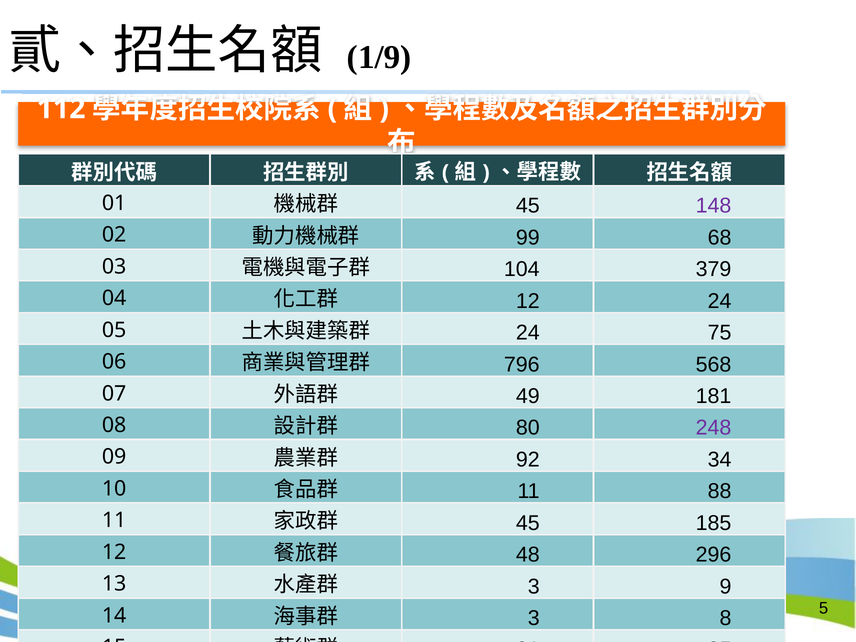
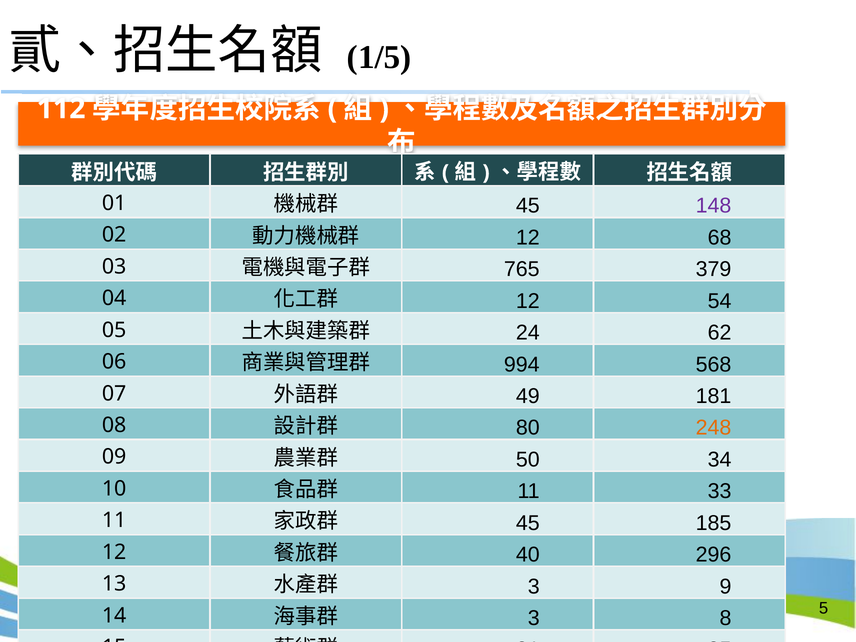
1/9: 1/9 -> 1/5
99 at (528, 238): 99 -> 12
104: 104 -> 765
12 24: 24 -> 54
75: 75 -> 62
796: 796 -> 994
248 colour: purple -> orange
92: 92 -> 50
88: 88 -> 33
48: 48 -> 40
